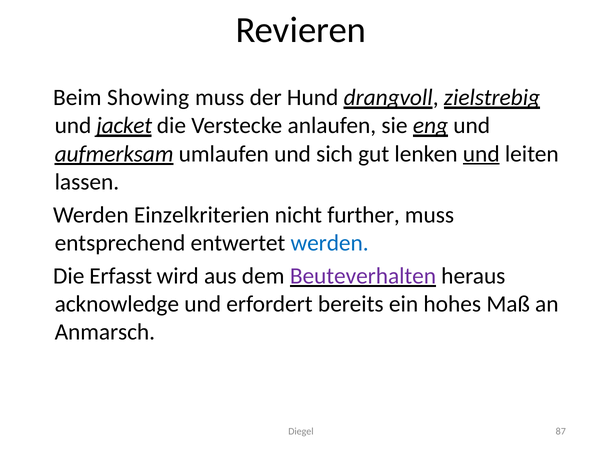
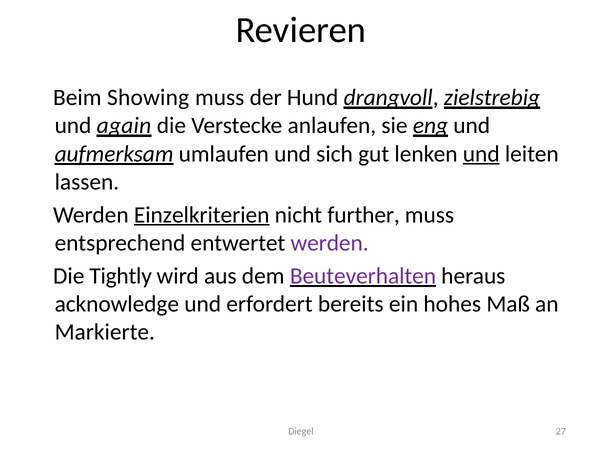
jacket: jacket -> again
Einzelkriterien underline: none -> present
werden at (330, 243) colour: blue -> purple
Erfasst: Erfasst -> Tightly
Anmarsch: Anmarsch -> Markierte
87: 87 -> 27
